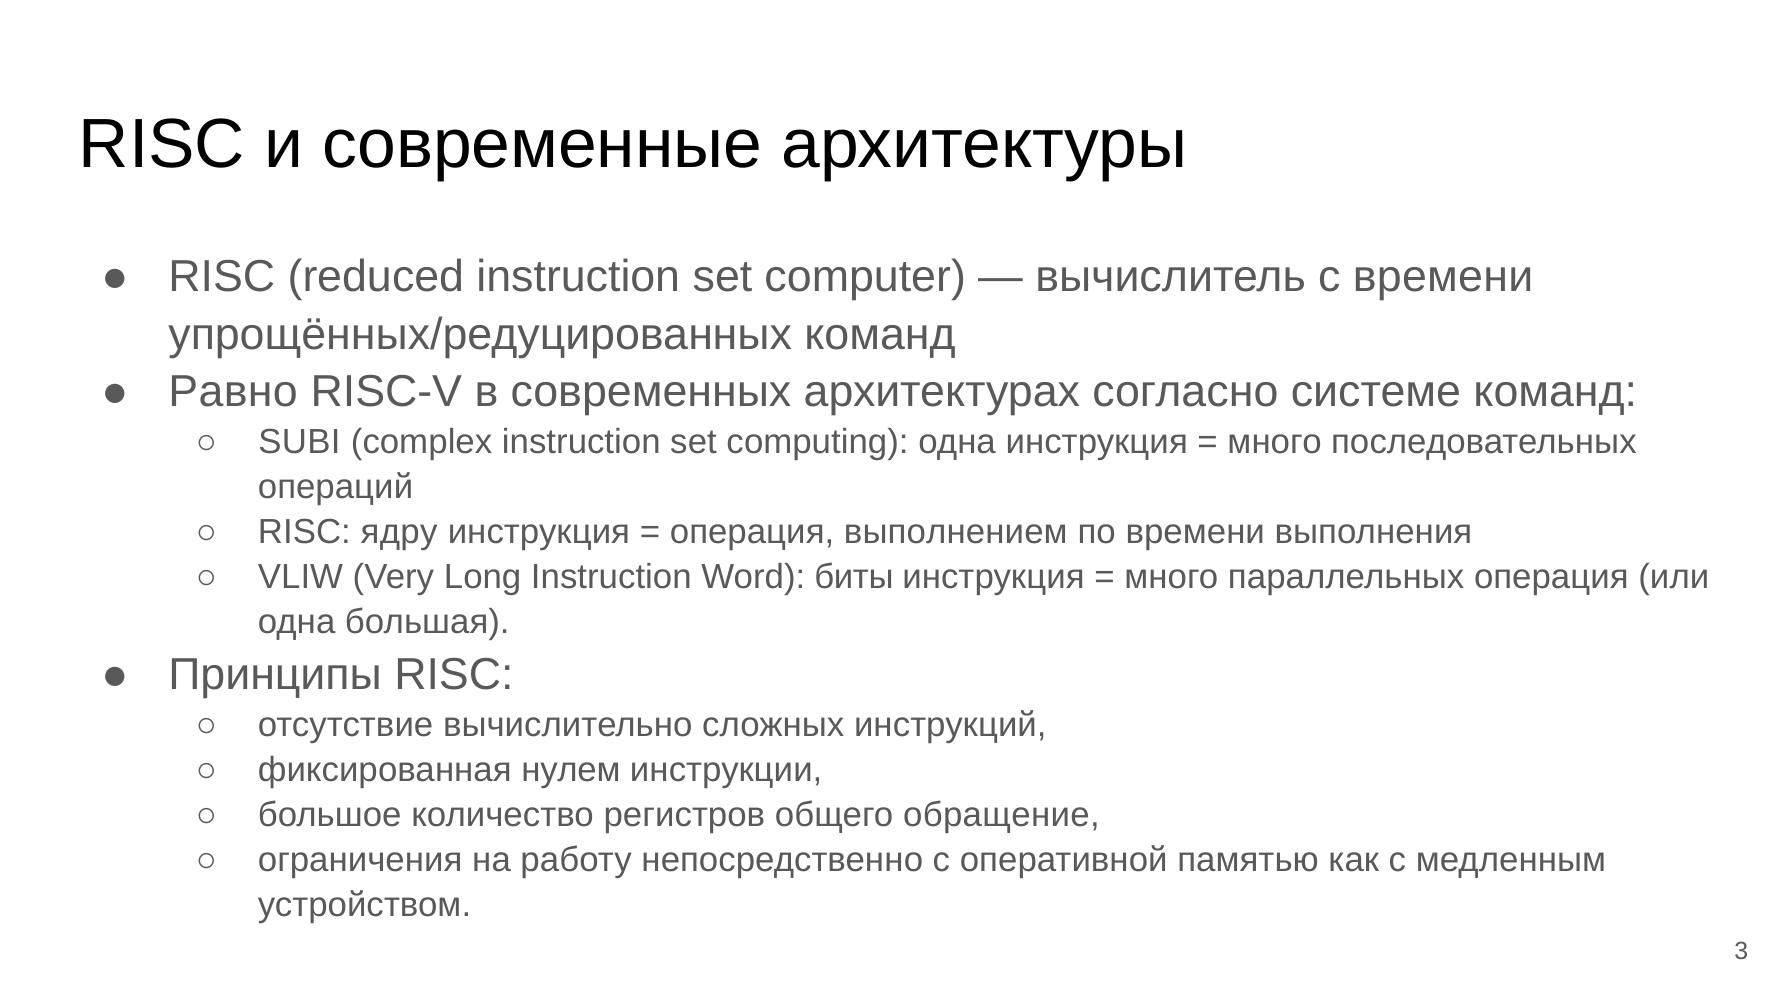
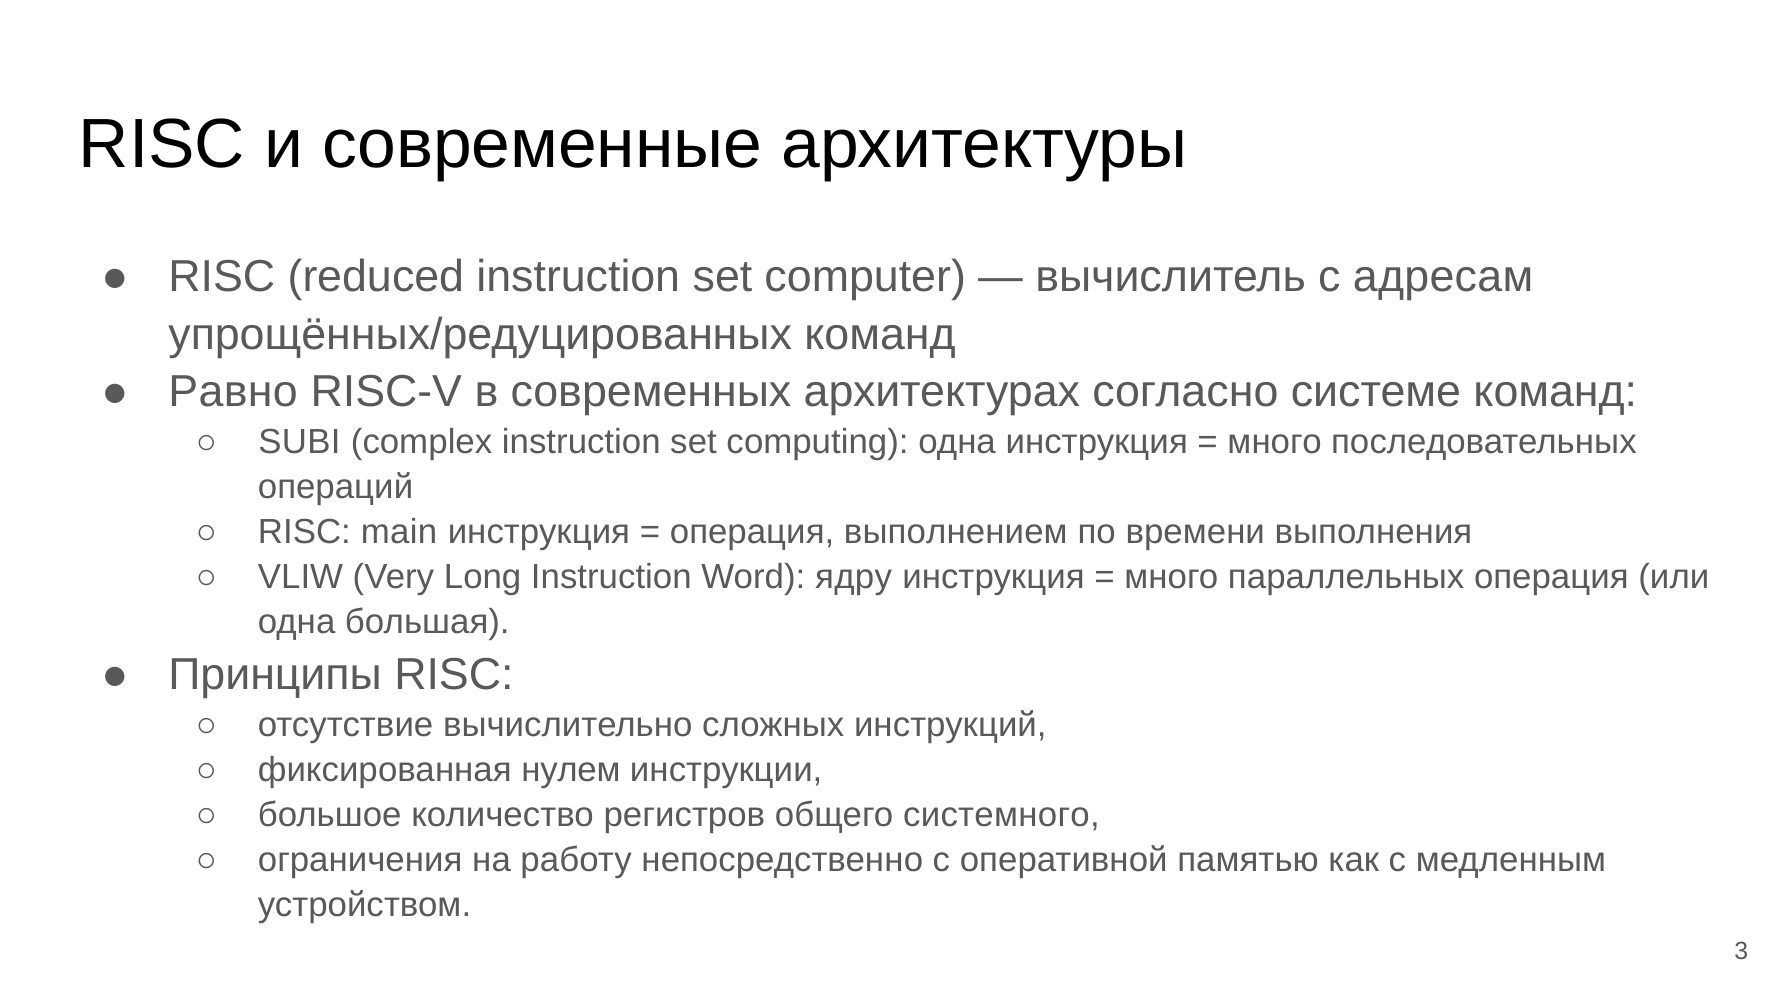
с времени: времени -> адресам
ядру: ядру -> main
биты: биты -> ядру
обращение: обращение -> системного
